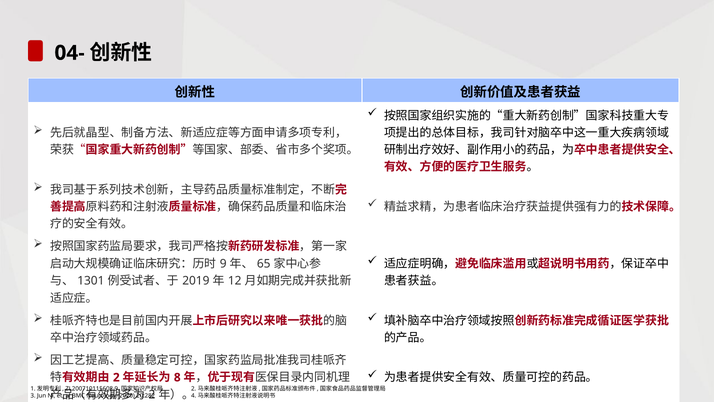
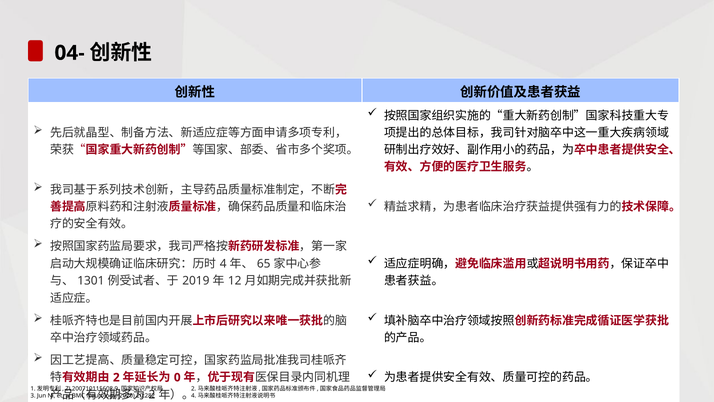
9: 9 -> 4
8: 8 -> 0
